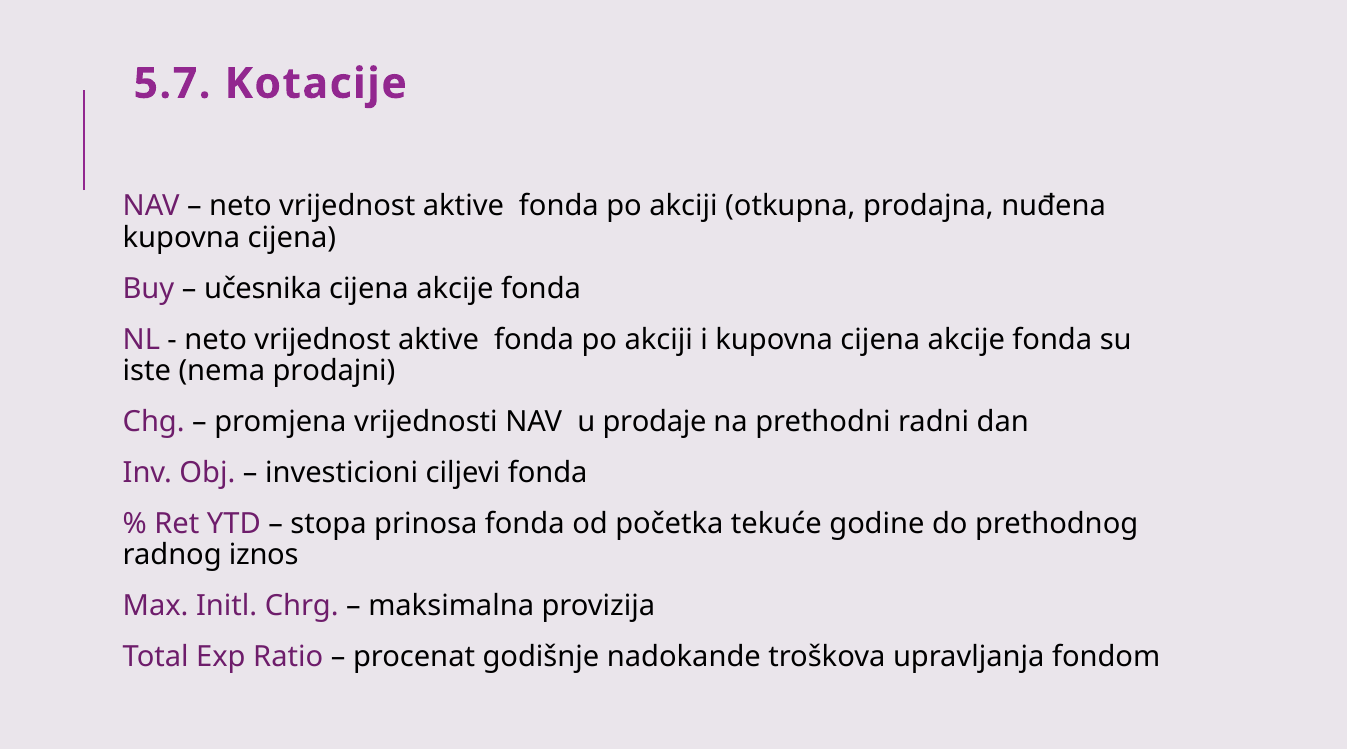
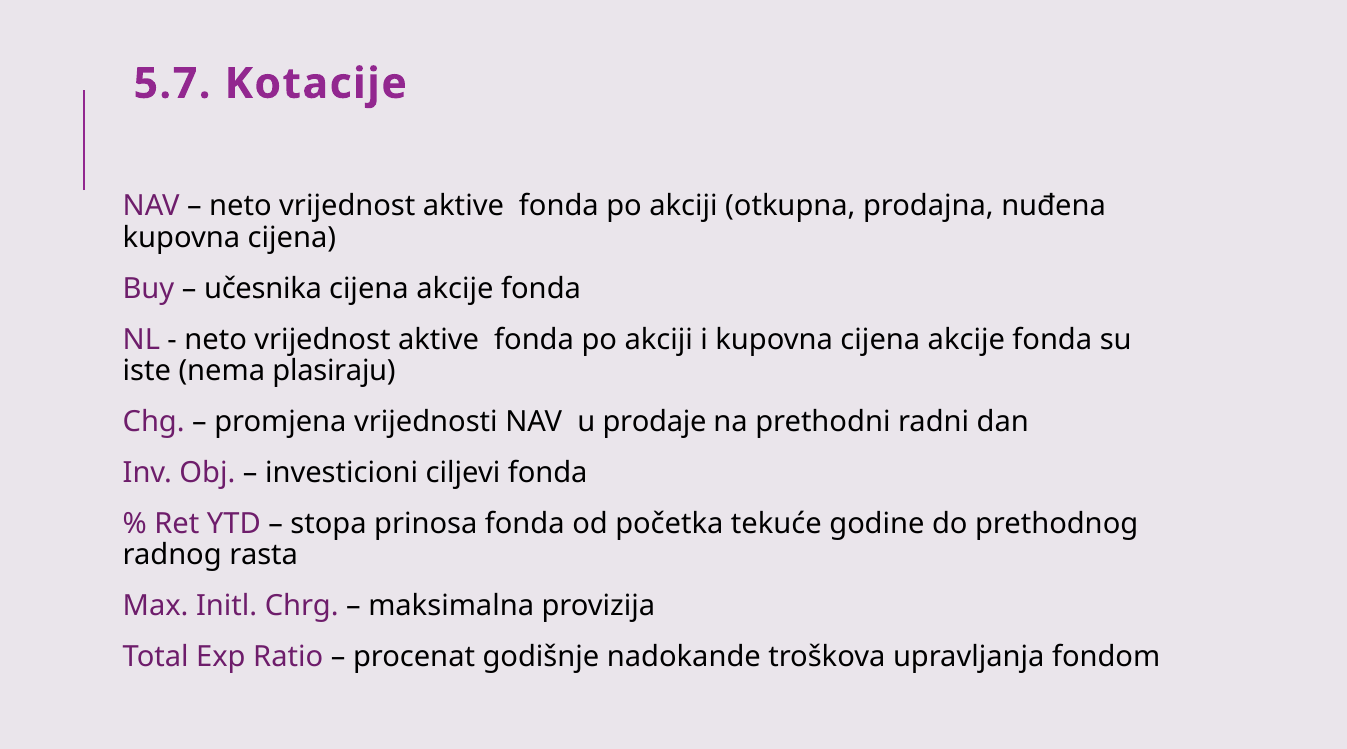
prodajni: prodajni -> plasiraju
iznos: iznos -> rasta
